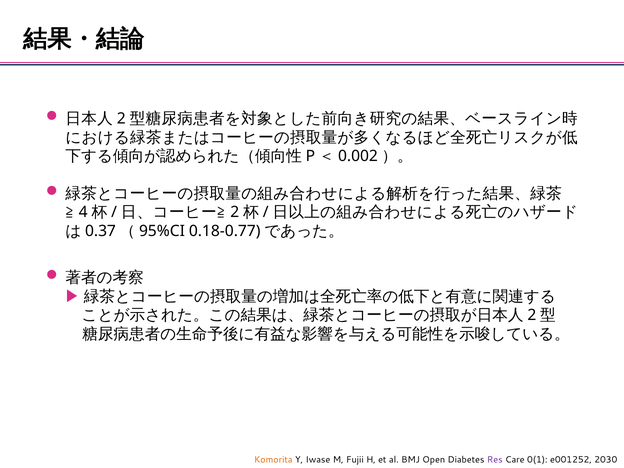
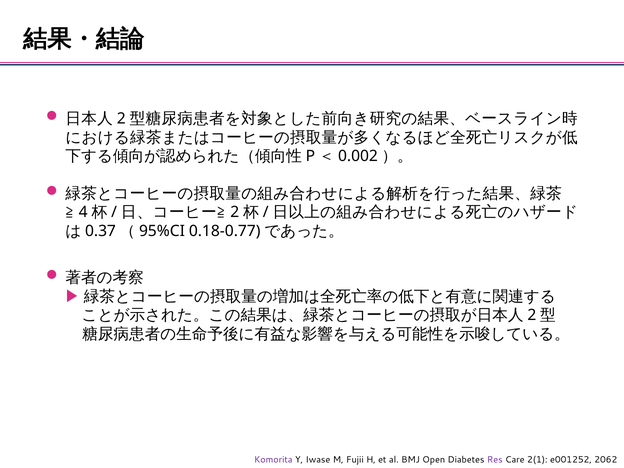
Komorita colour: orange -> purple
0(1: 0(1 -> 2(1
2030: 2030 -> 2062
